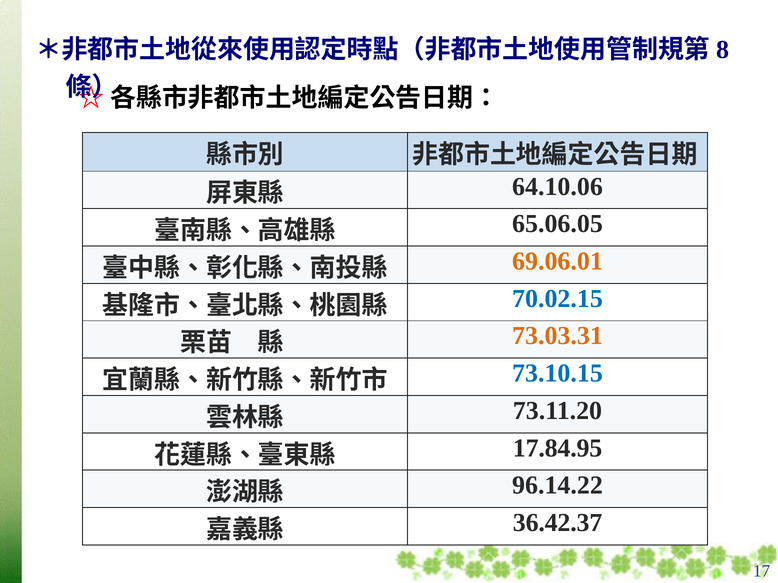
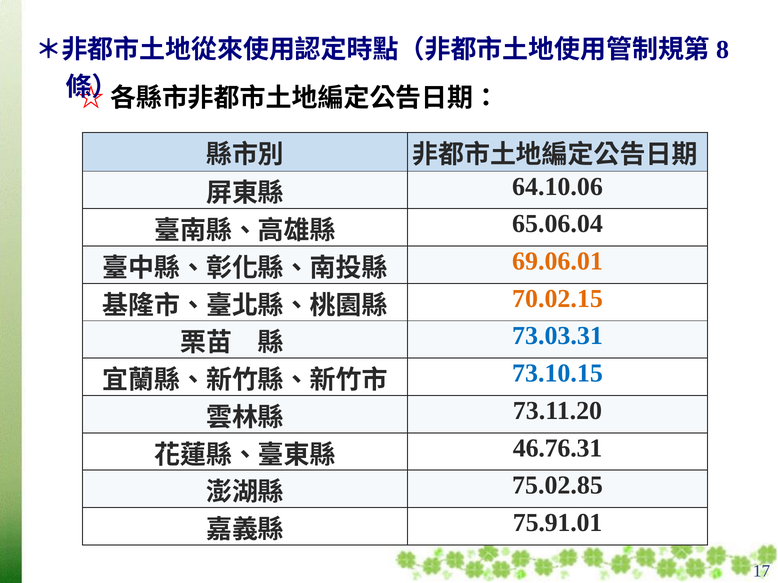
65.06.05: 65.06.05 -> 65.06.04
70.02.15 colour: blue -> orange
73.03.31 colour: orange -> blue
17.84.95: 17.84.95 -> 46.76.31
96.14.22: 96.14.22 -> 75.02.85
36.42.37: 36.42.37 -> 75.91.01
